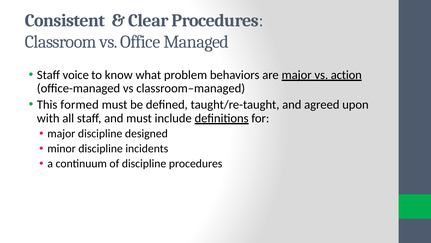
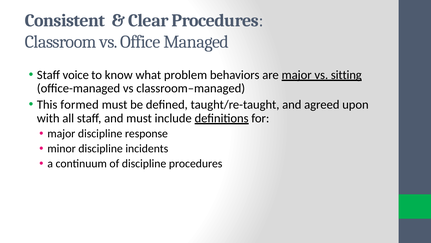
action: action -> sitting
designed: designed -> response
